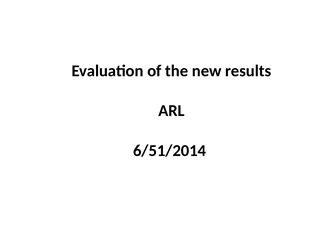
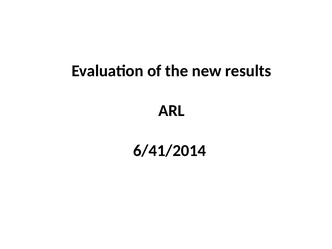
6/51/2014: 6/51/2014 -> 6/41/2014
